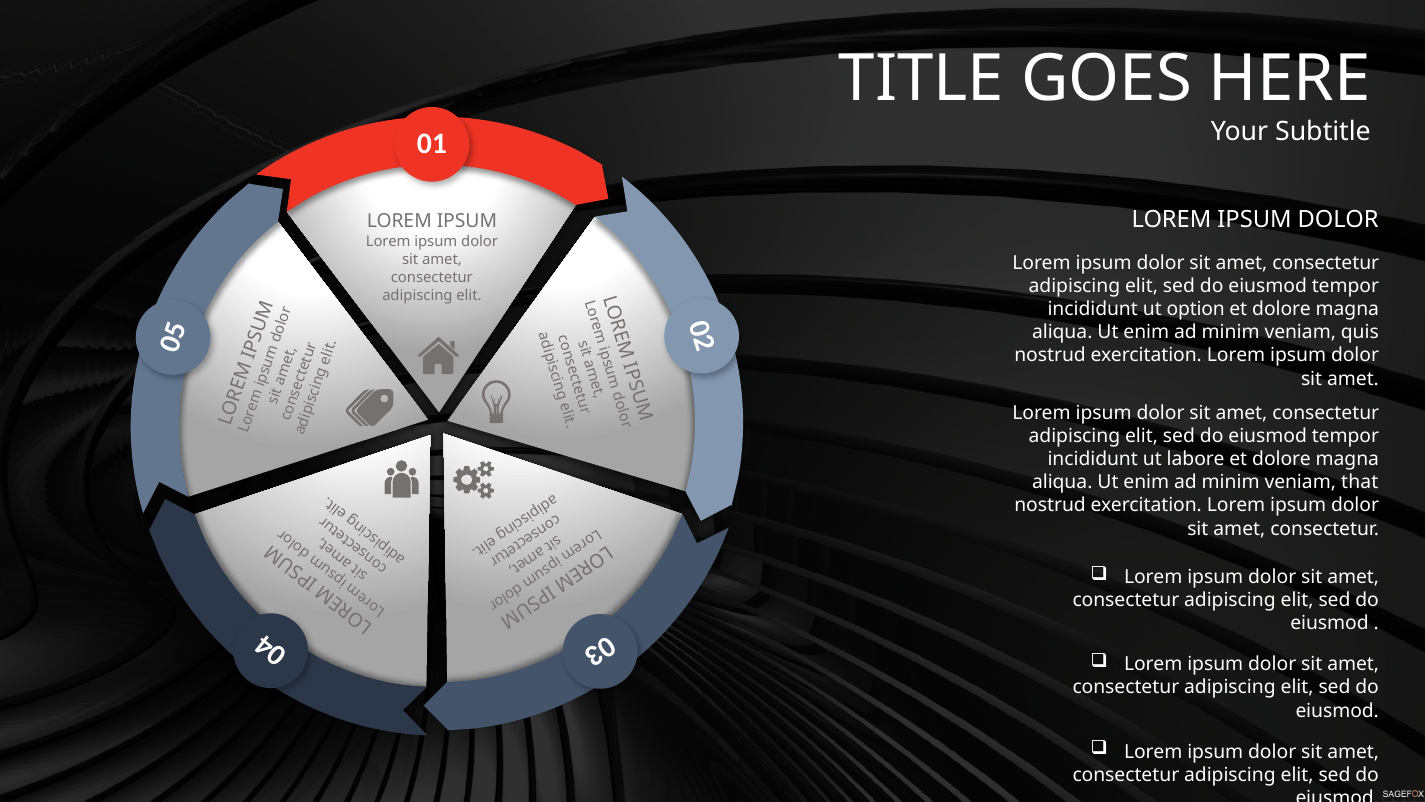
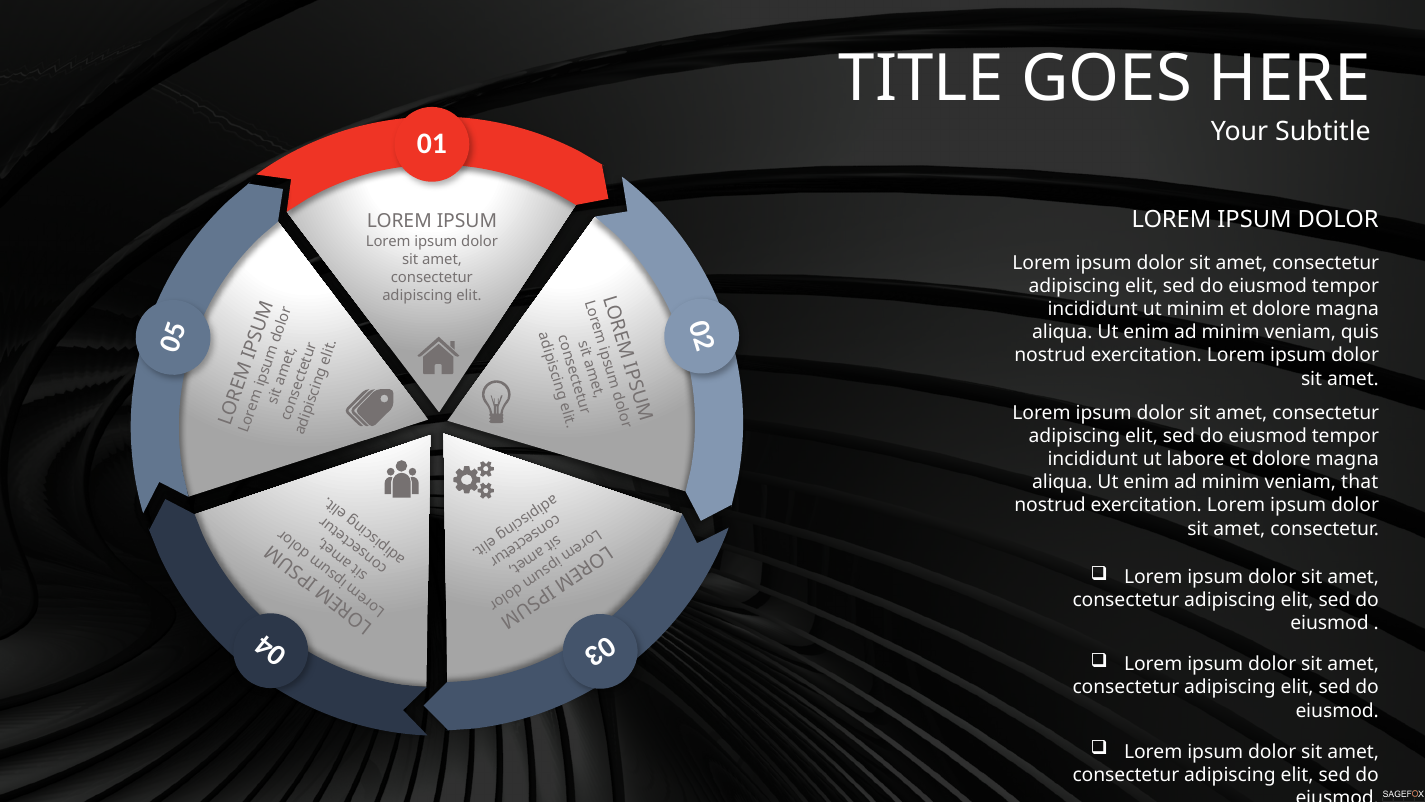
ut option: option -> minim
